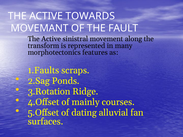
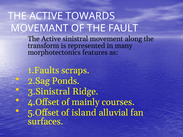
3.Rotation: 3.Rotation -> 3.Sinistral
dating: dating -> island
